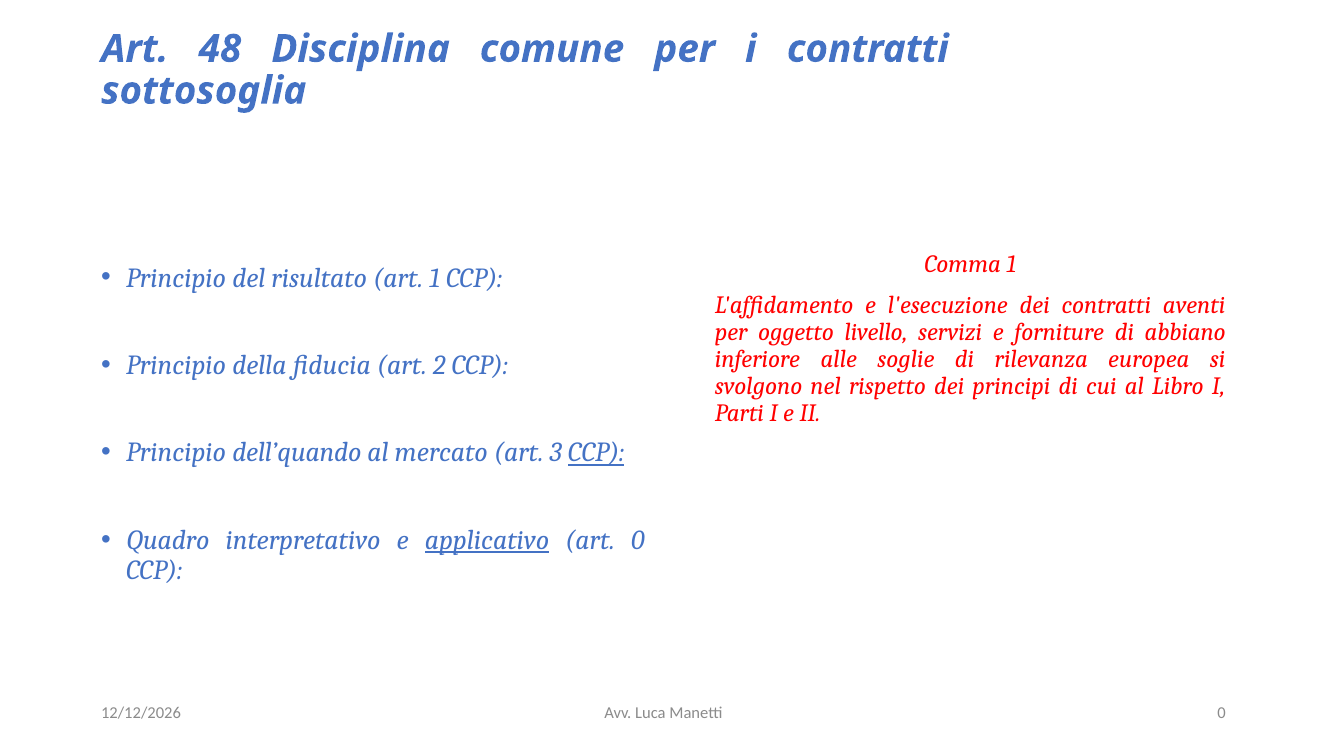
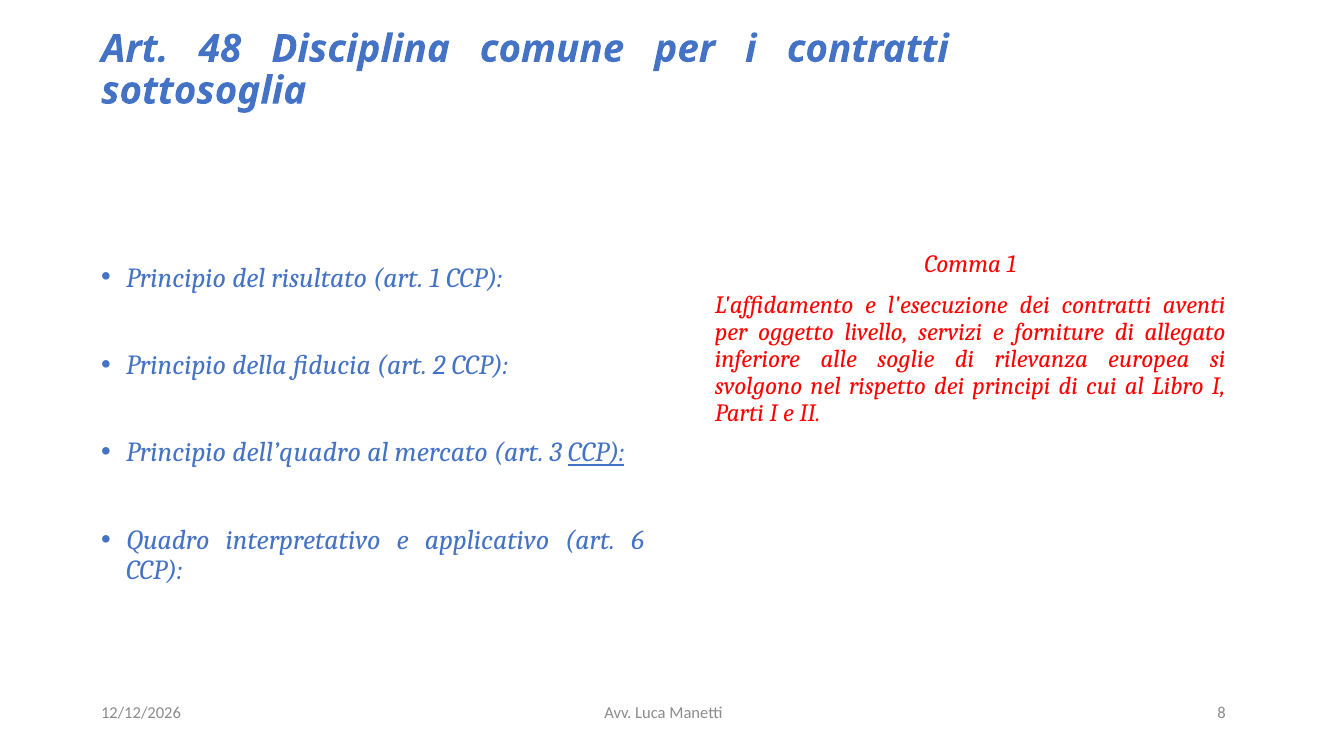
abbiano: abbiano -> allegato
dell’quando: dell’quando -> dell’quadro
applicativo underline: present -> none
art 0: 0 -> 6
Manetti 0: 0 -> 8
